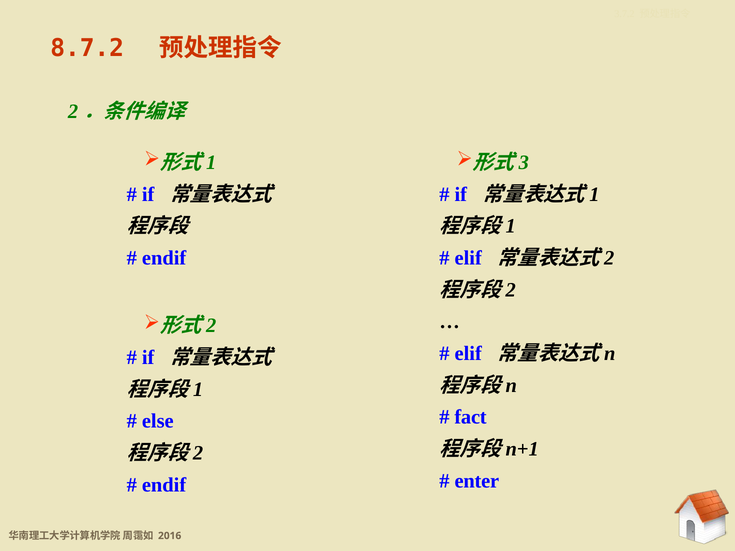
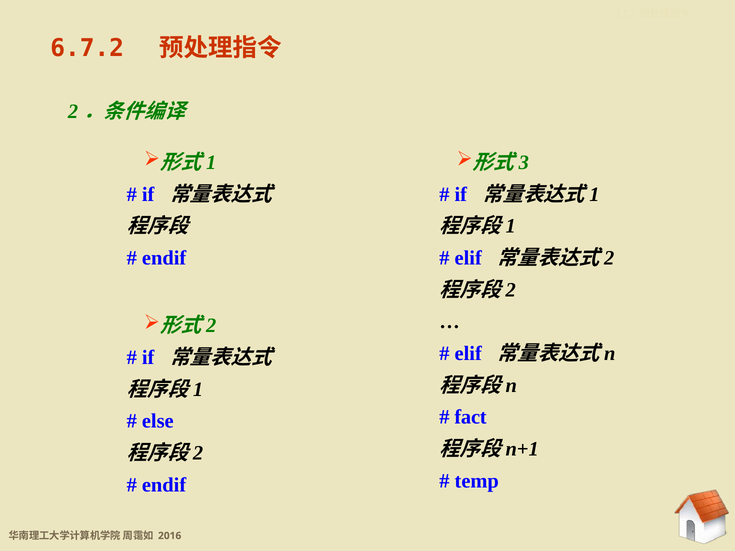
8.7.2: 8.7.2 -> 6.7.2
enter: enter -> temp
